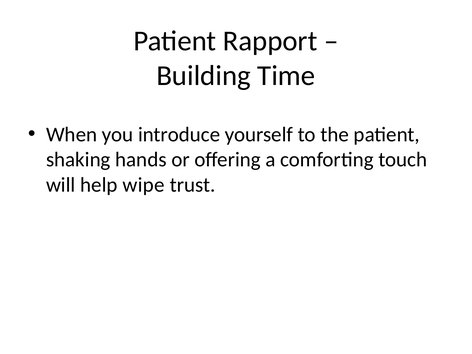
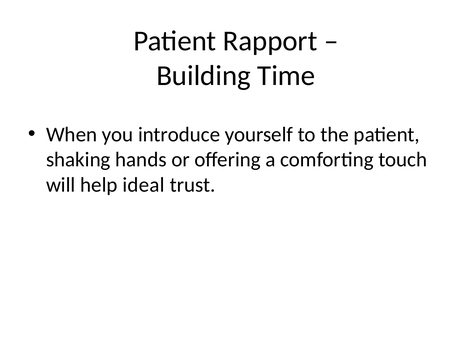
wipe: wipe -> ideal
